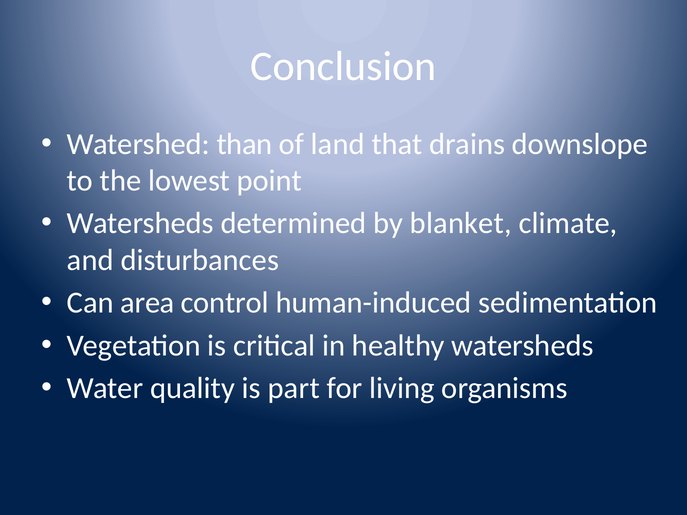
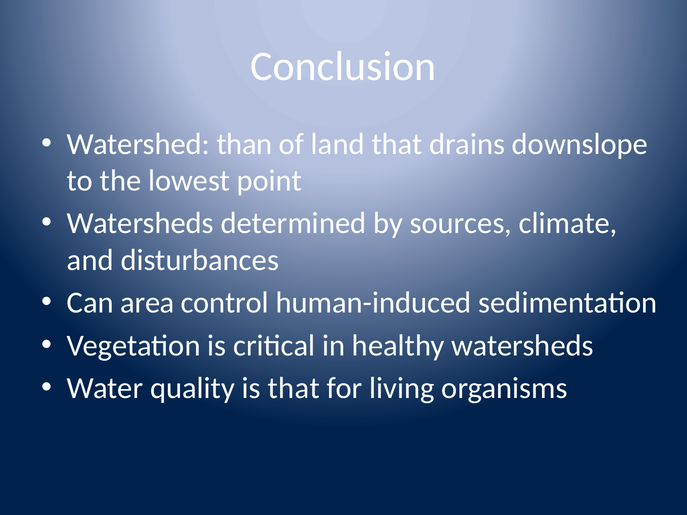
blanket: blanket -> sources
is part: part -> that
